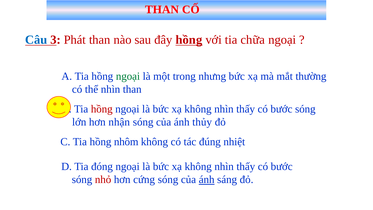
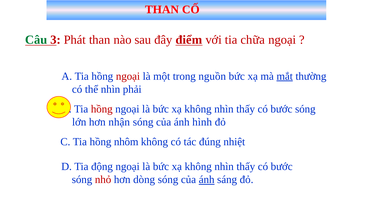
Câu colour: blue -> green
đây hồng: hồng -> điểm
ngoại at (128, 76) colour: green -> red
nhưng: nhưng -> nguồn
mắt underline: none -> present
nhìn than: than -> phải
thủy: thủy -> hình
đóng: đóng -> động
cứng: cứng -> dòng
